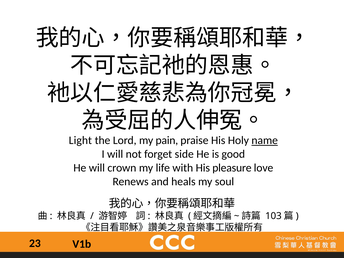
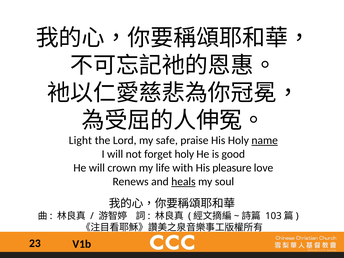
pain: pain -> safe
forget side: side -> holy
heals underline: none -> present
